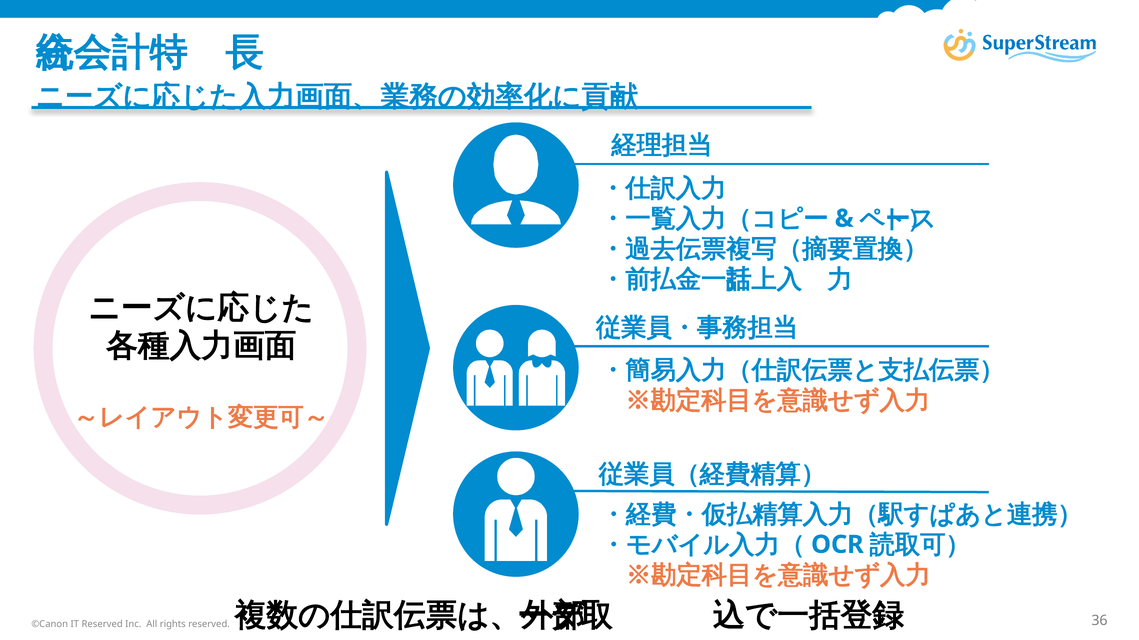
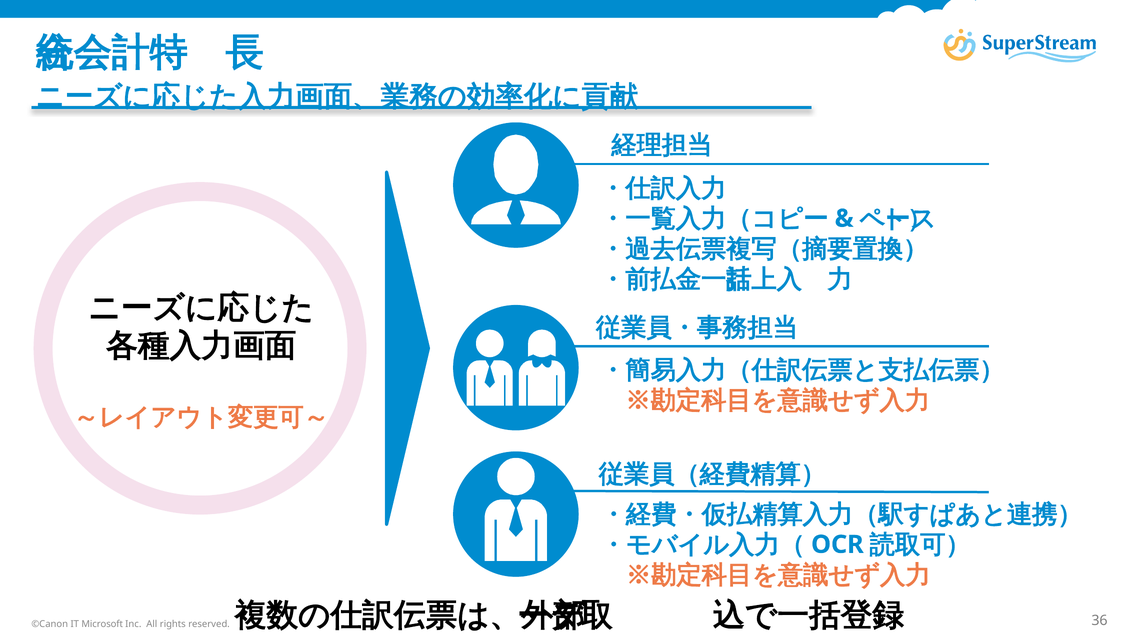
IT Reserved: Reserved -> Microsoft
